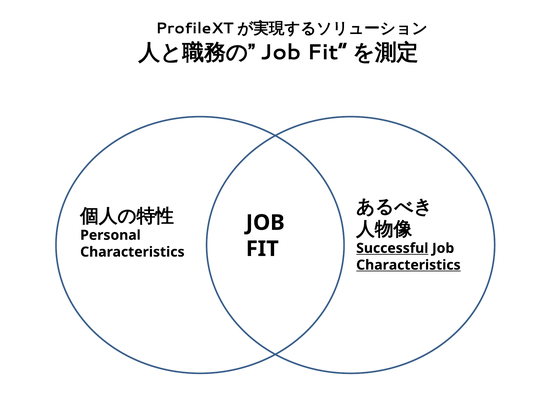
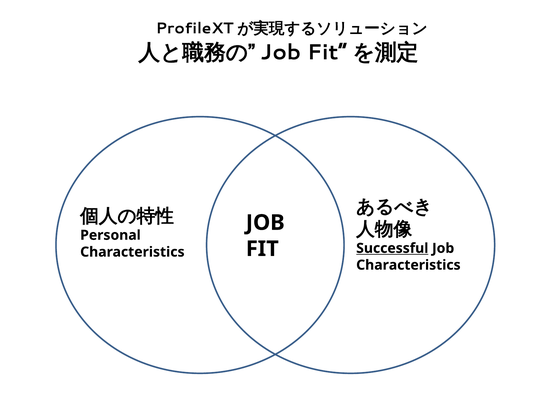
Characteristics at (408, 265) underline: present -> none
